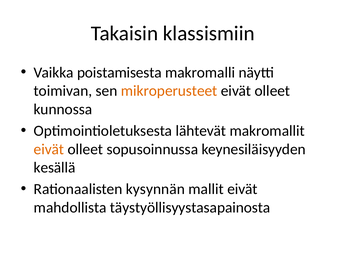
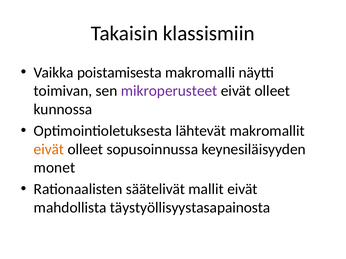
mikroperusteet colour: orange -> purple
kesällä: kesällä -> monet
kysynnän: kysynnän -> säätelivät
